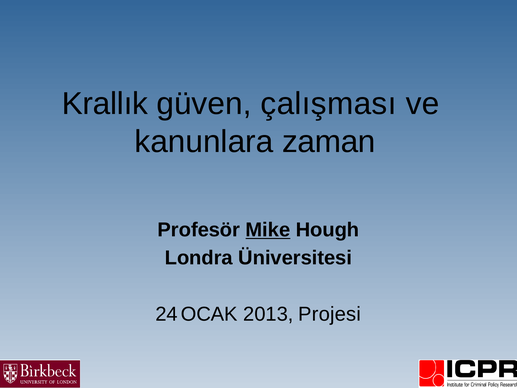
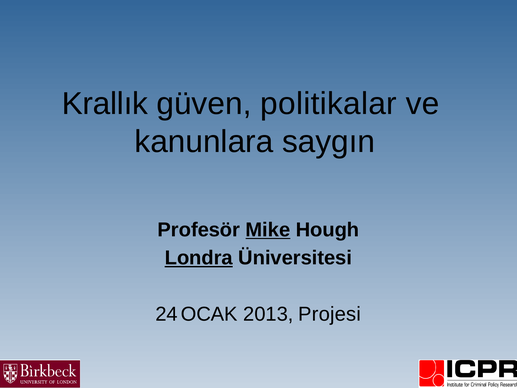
çalışması: çalışması -> politikalar
zaman: zaman -> saygın
Londra underline: none -> present
